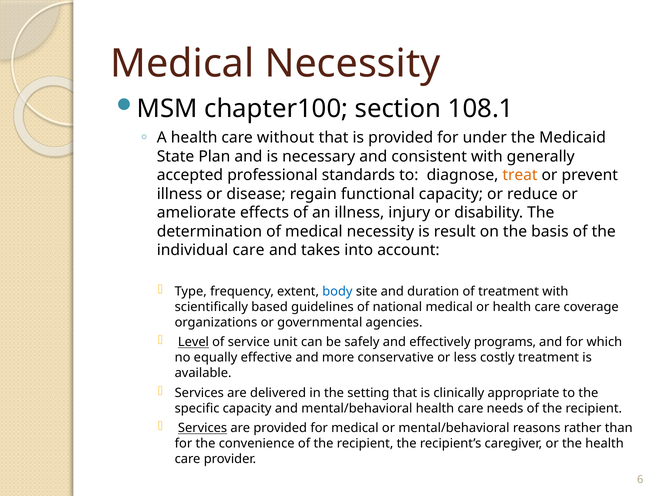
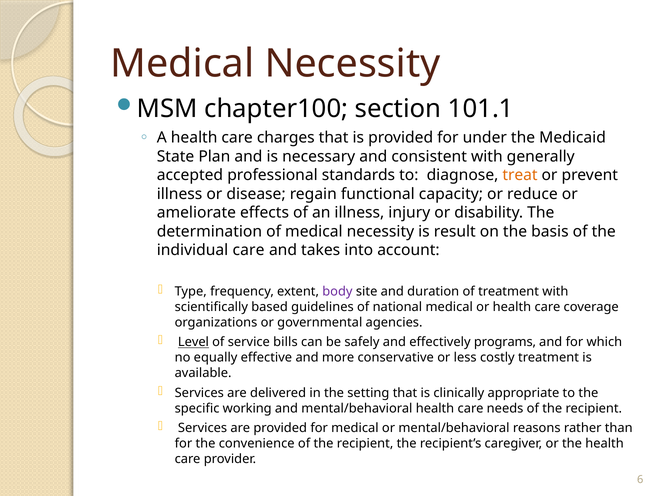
108.1: 108.1 -> 101.1
without: without -> charges
body colour: blue -> purple
unit: unit -> bills
specific capacity: capacity -> working
Services at (203, 429) underline: present -> none
